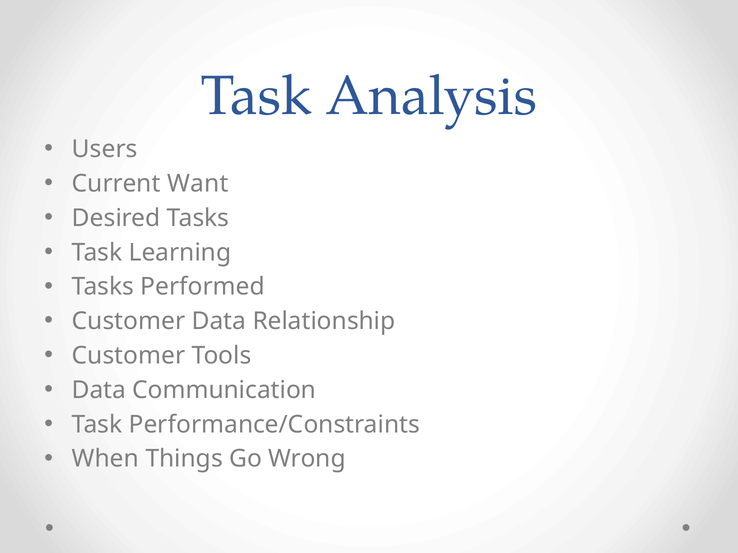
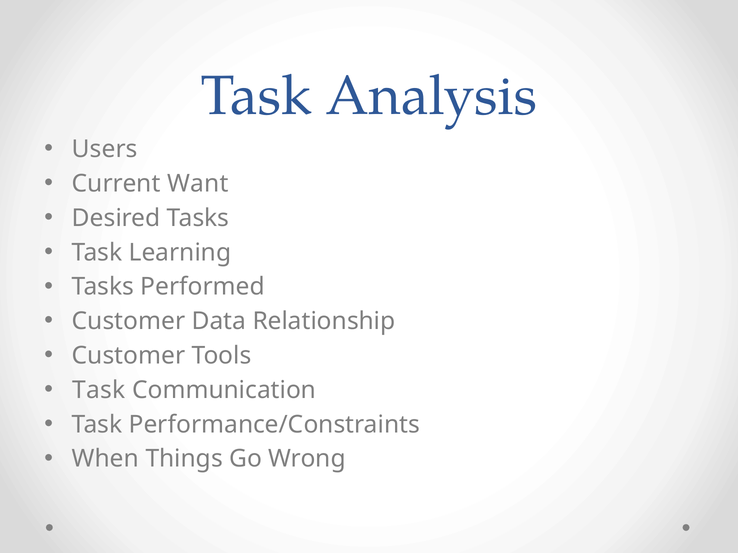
Data at (99, 390): Data -> Task
